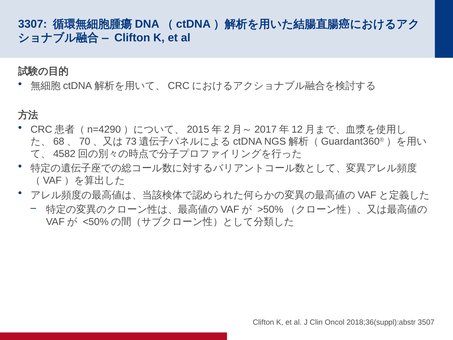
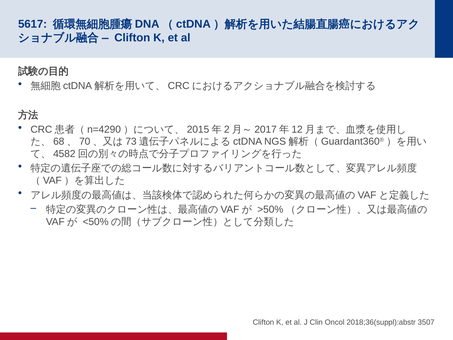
3307: 3307 -> 5617
